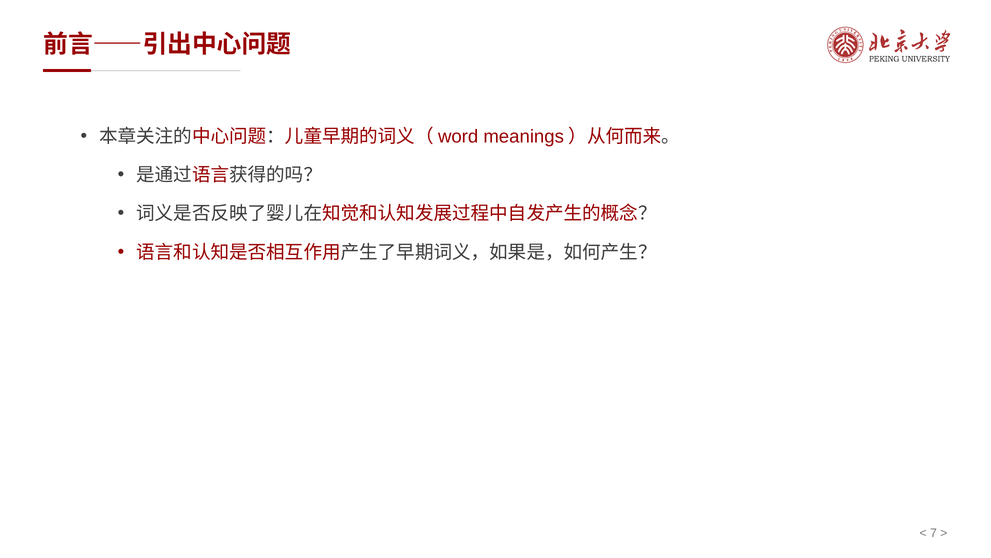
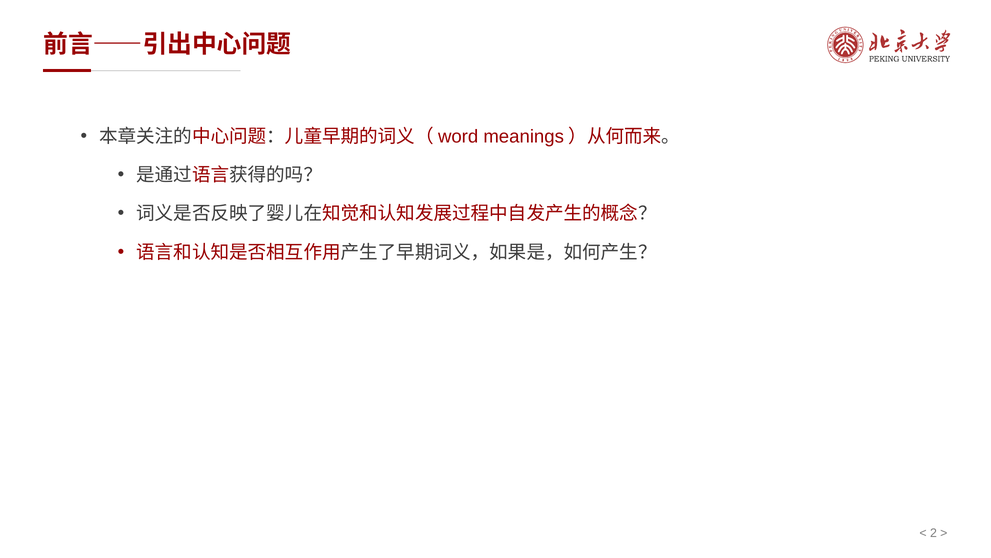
7: 7 -> 2
